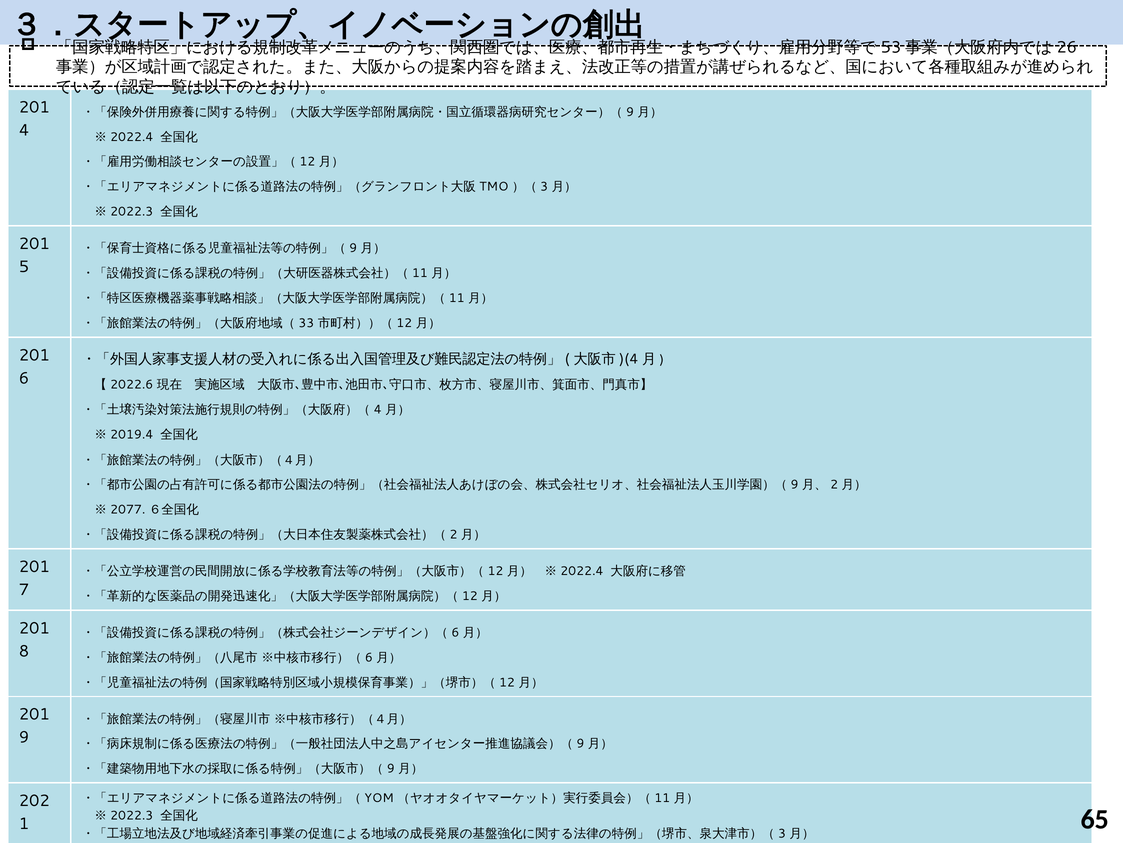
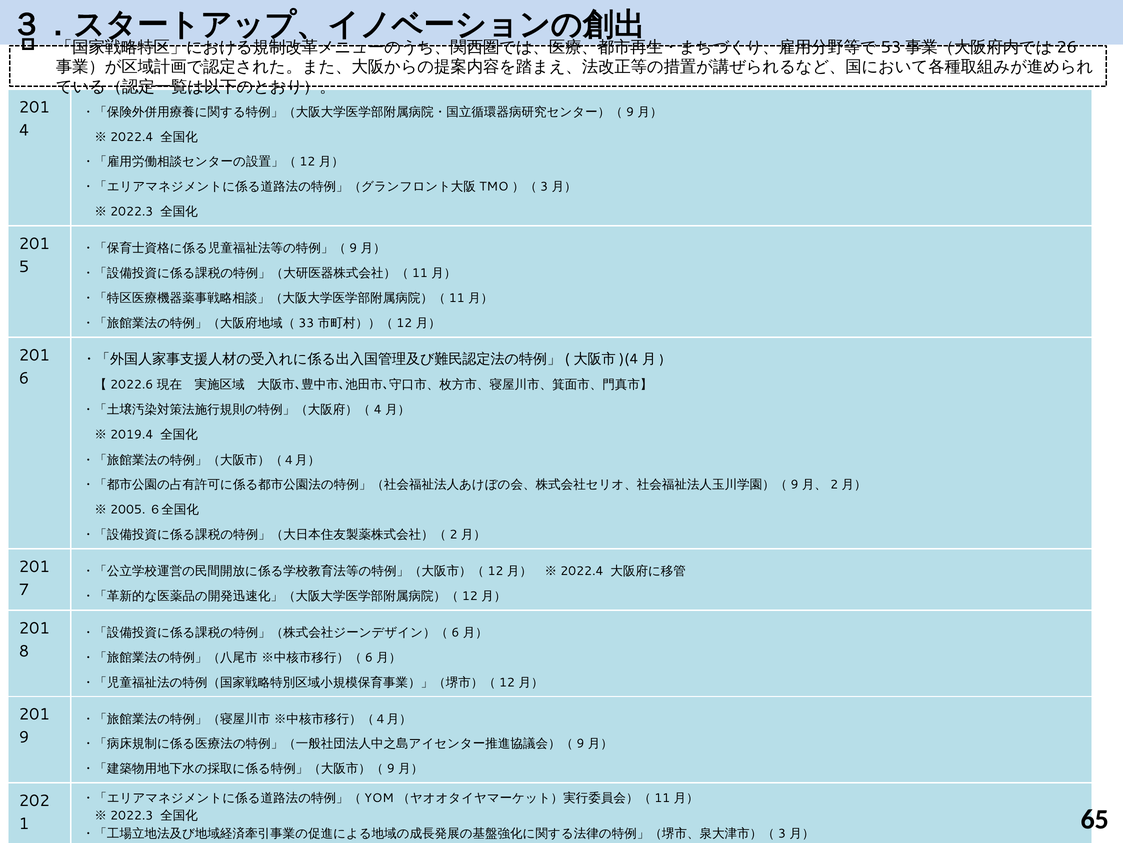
2077: 2077 -> 2005
